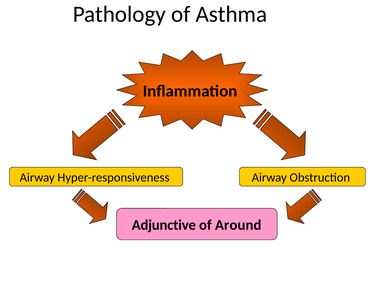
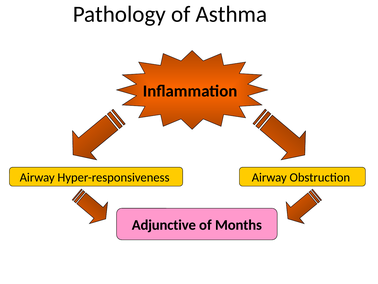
Around: Around -> Months
